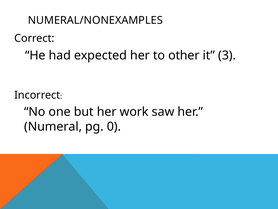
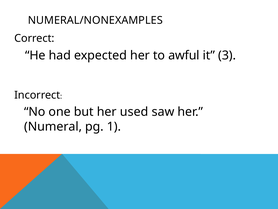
other: other -> awful
work: work -> used
0: 0 -> 1
